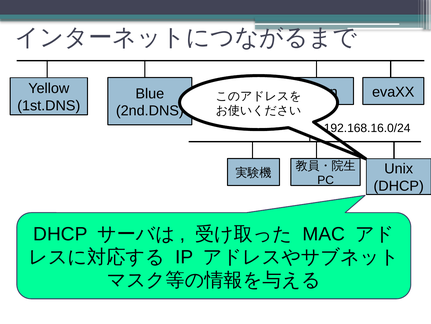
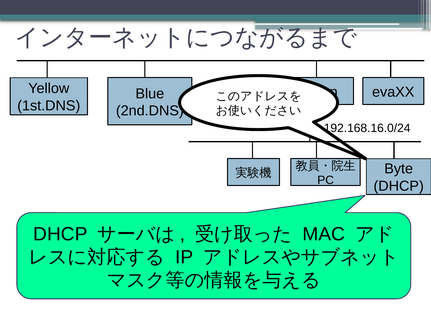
Unix: Unix -> Byte
